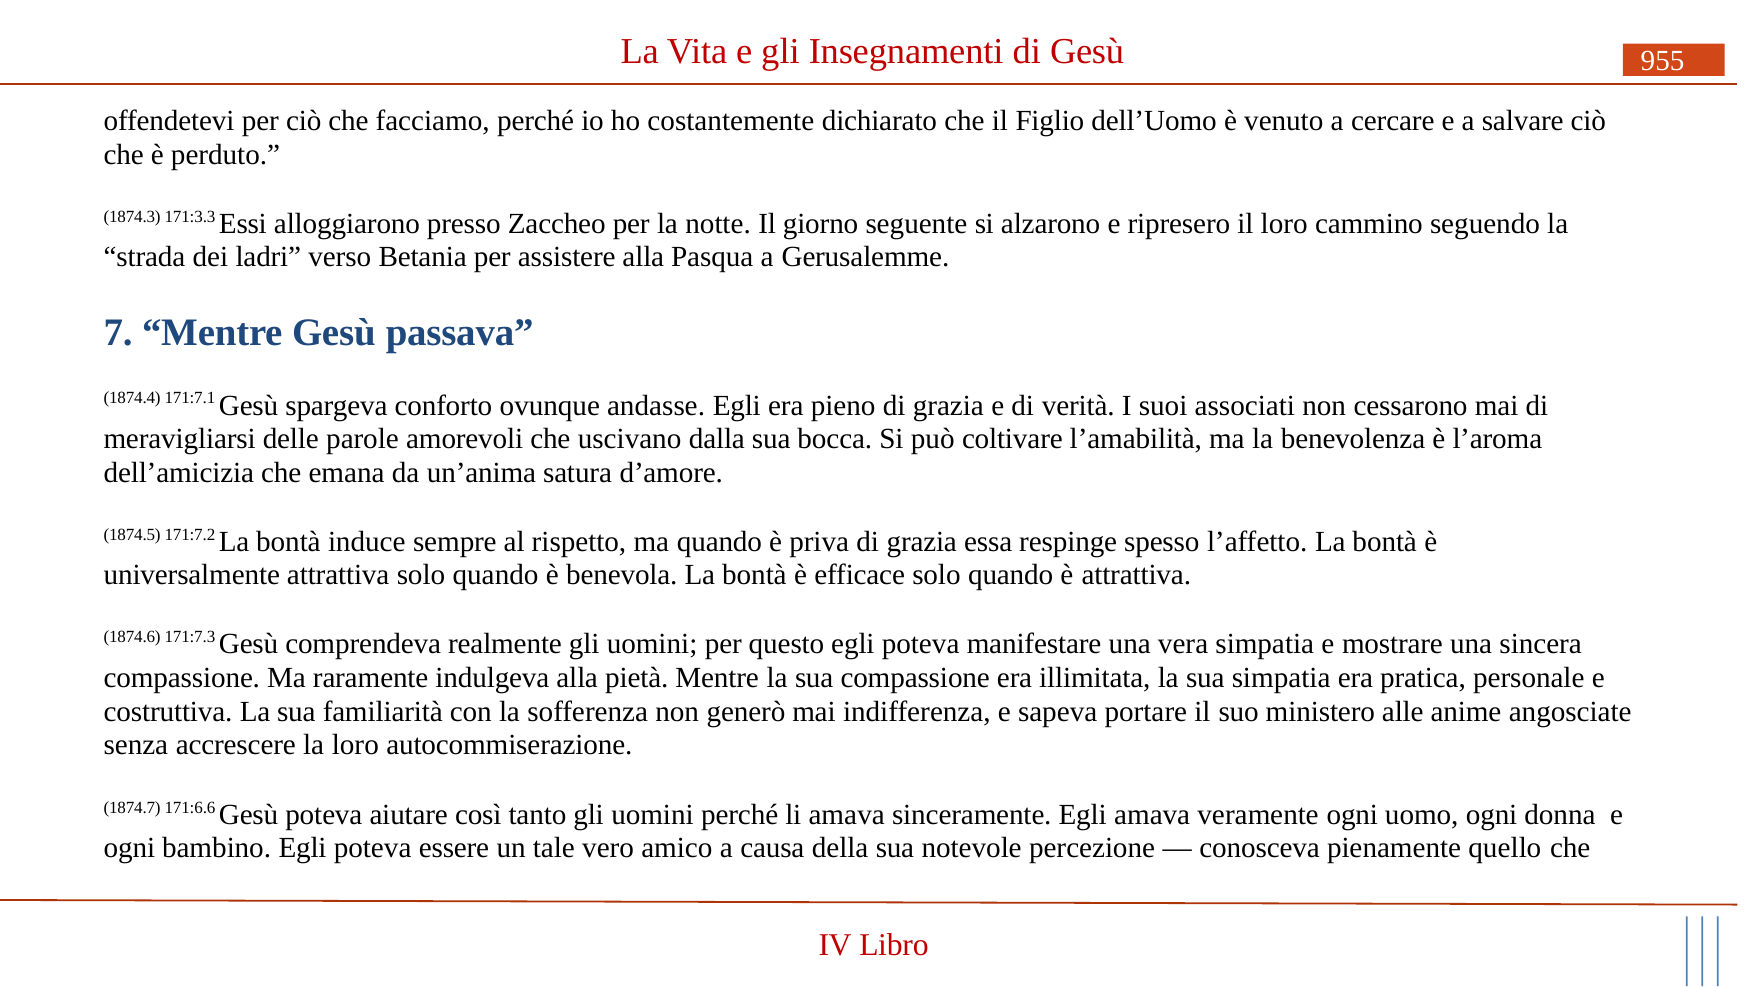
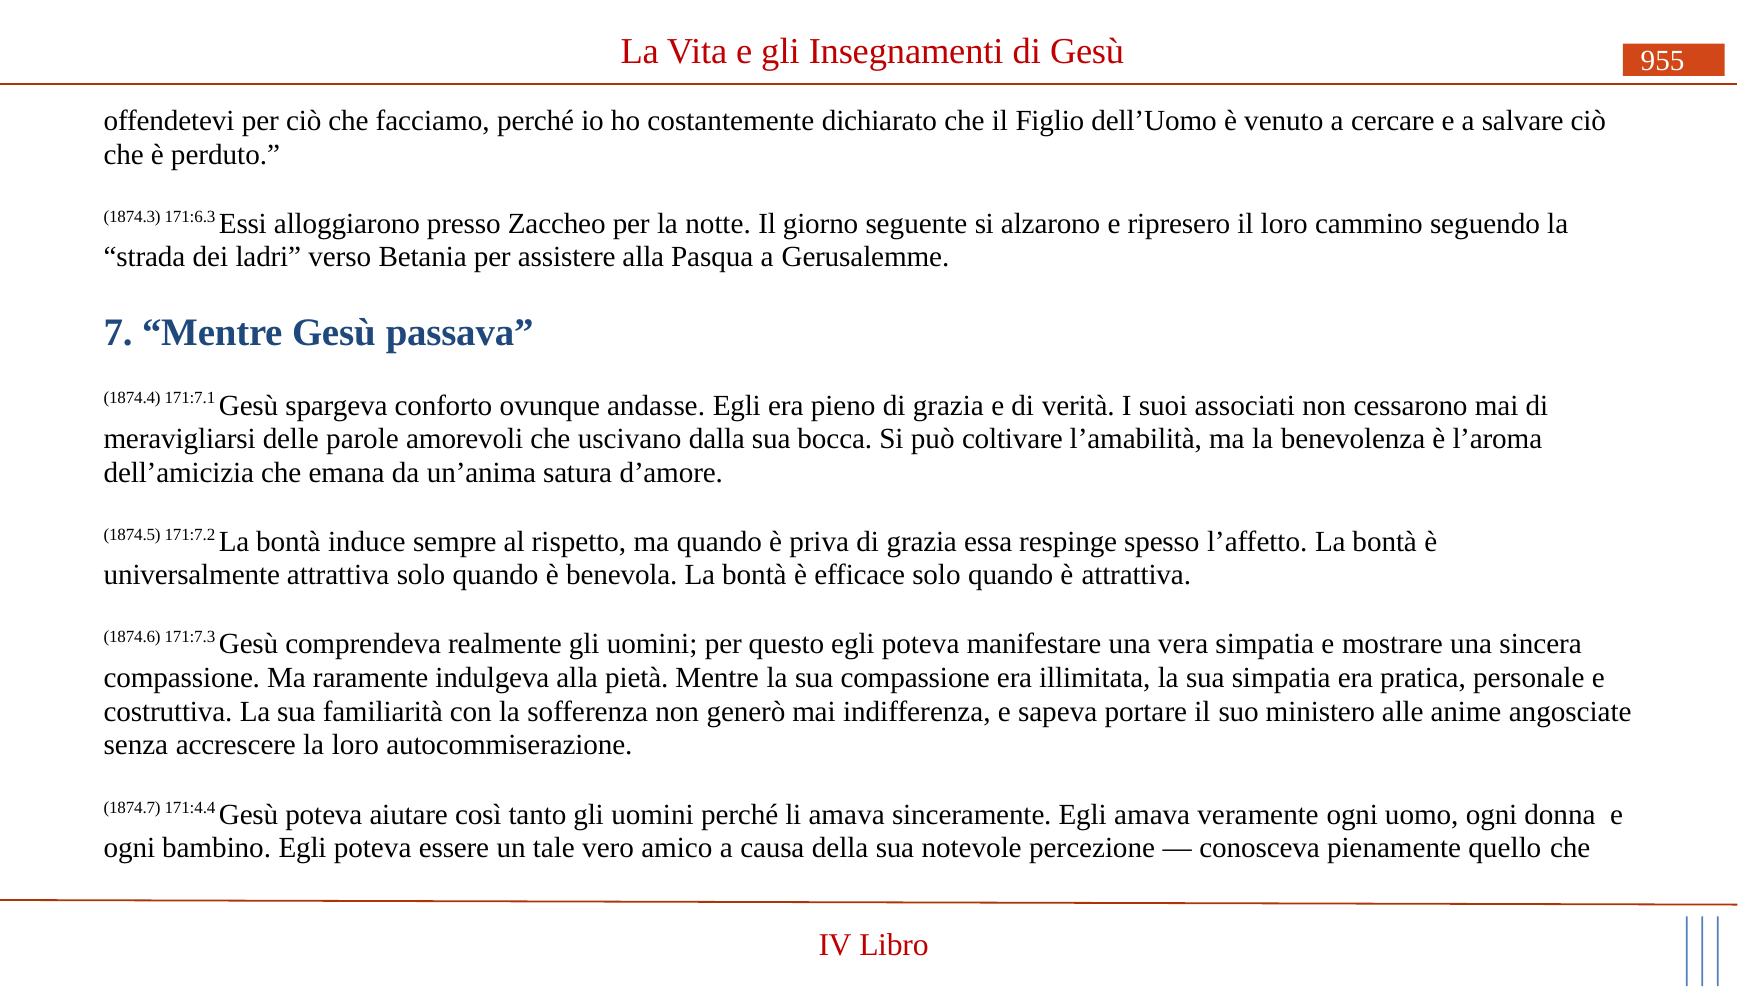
171:3.3: 171:3.3 -> 171:6.3
171:6.6: 171:6.6 -> 171:4.4
